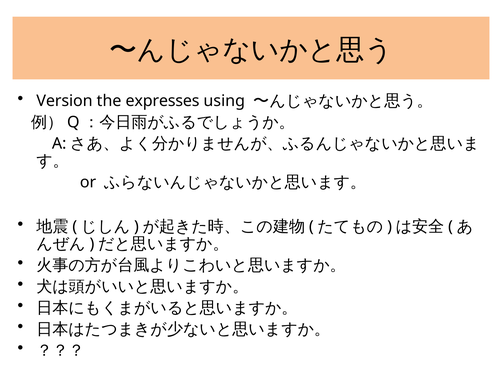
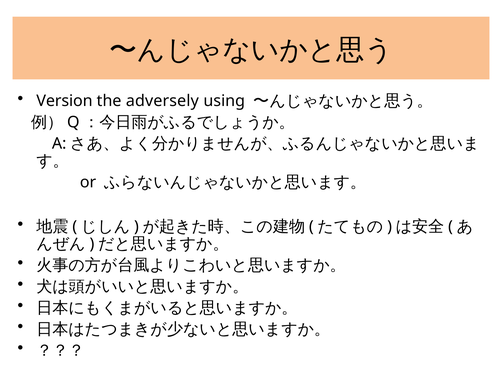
expresses: expresses -> adversely
